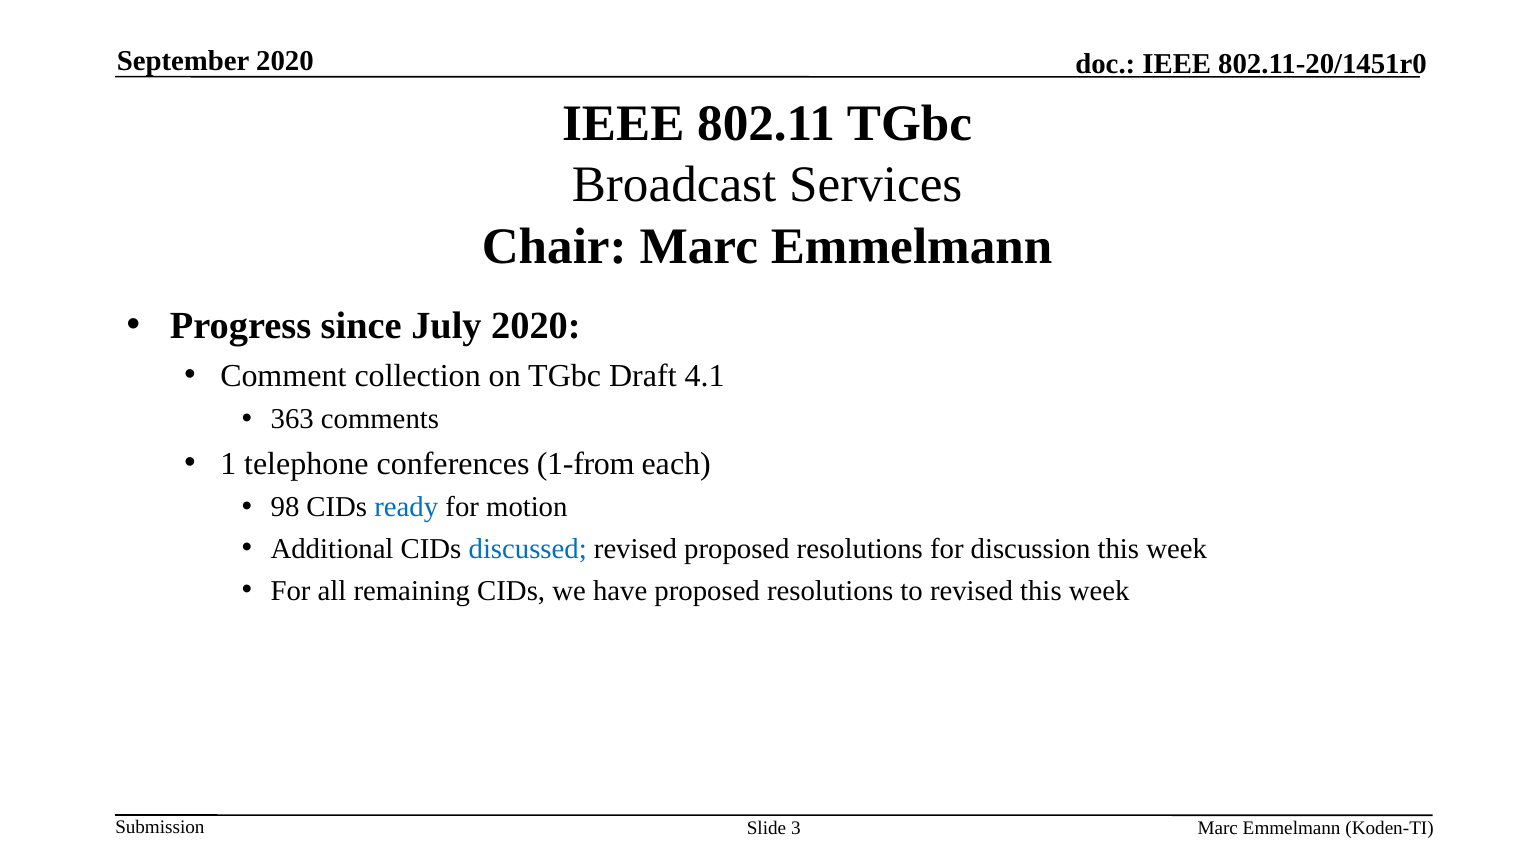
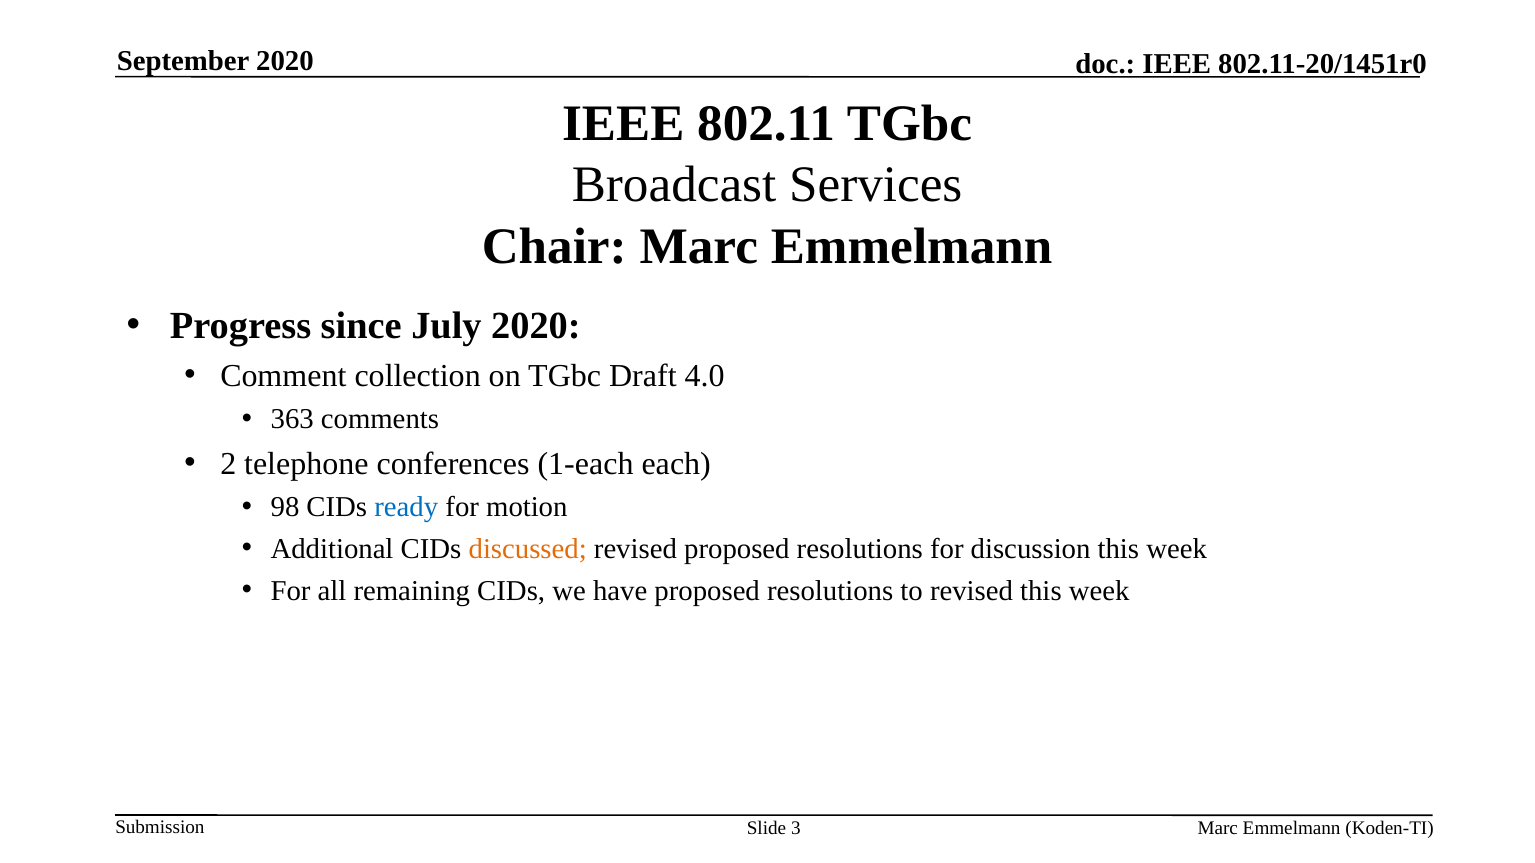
4.1: 4.1 -> 4.0
1: 1 -> 2
1-from: 1-from -> 1-each
discussed colour: blue -> orange
